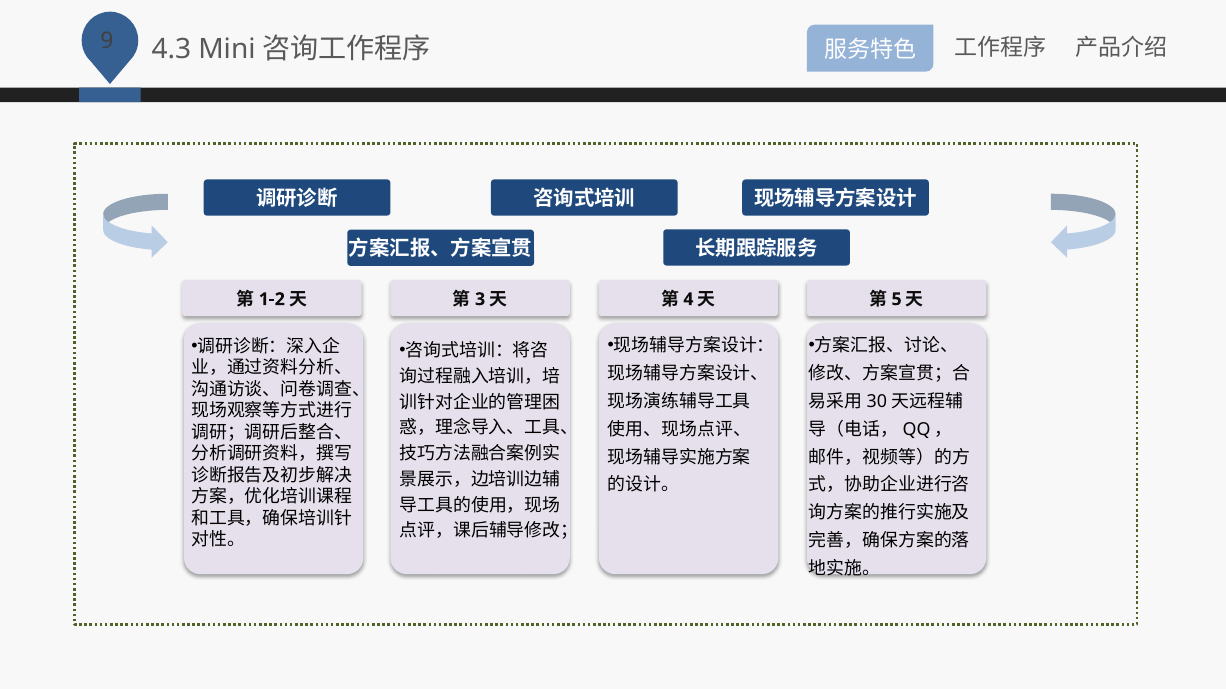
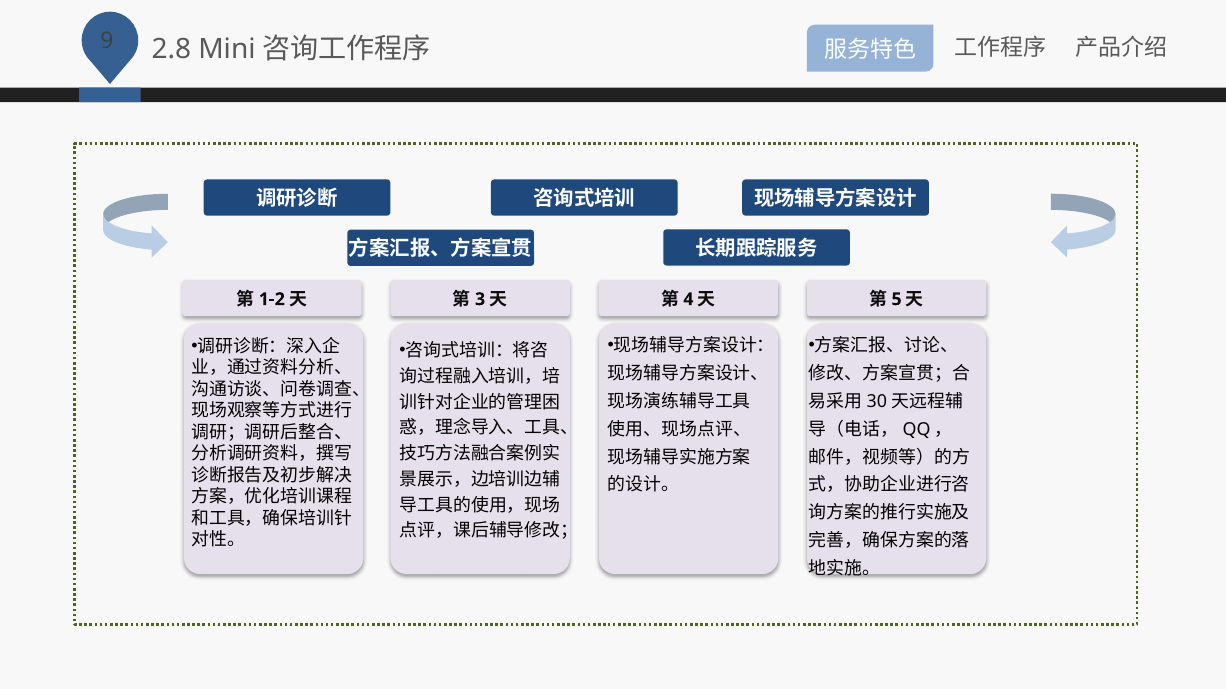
4.3: 4.3 -> 2.8
